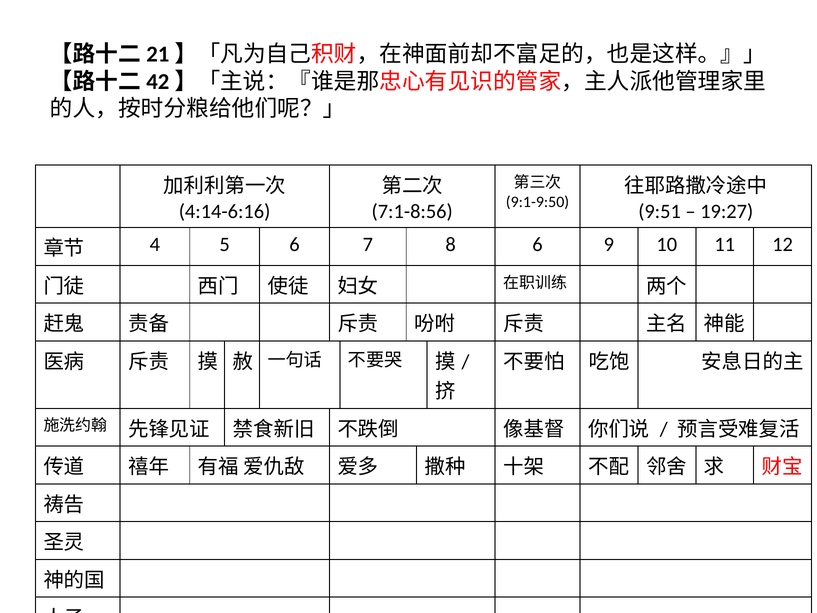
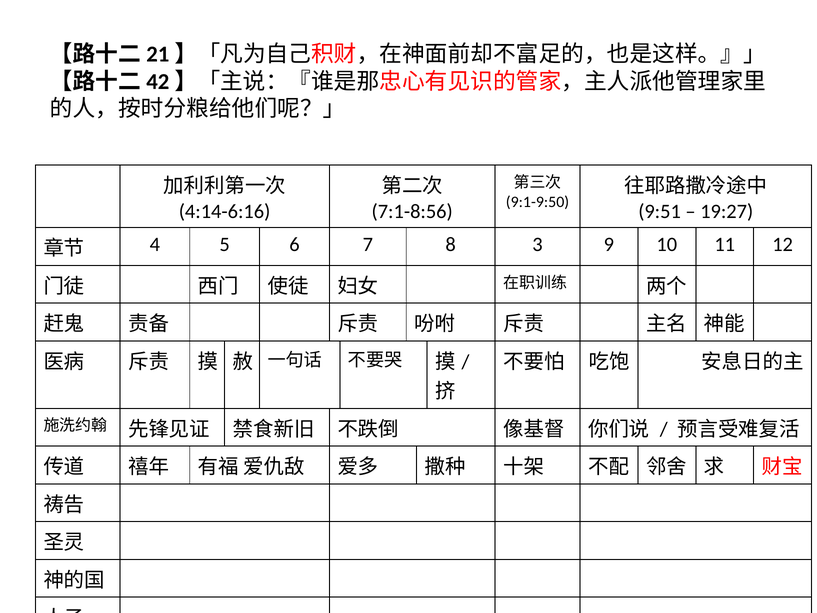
8 6: 6 -> 3
